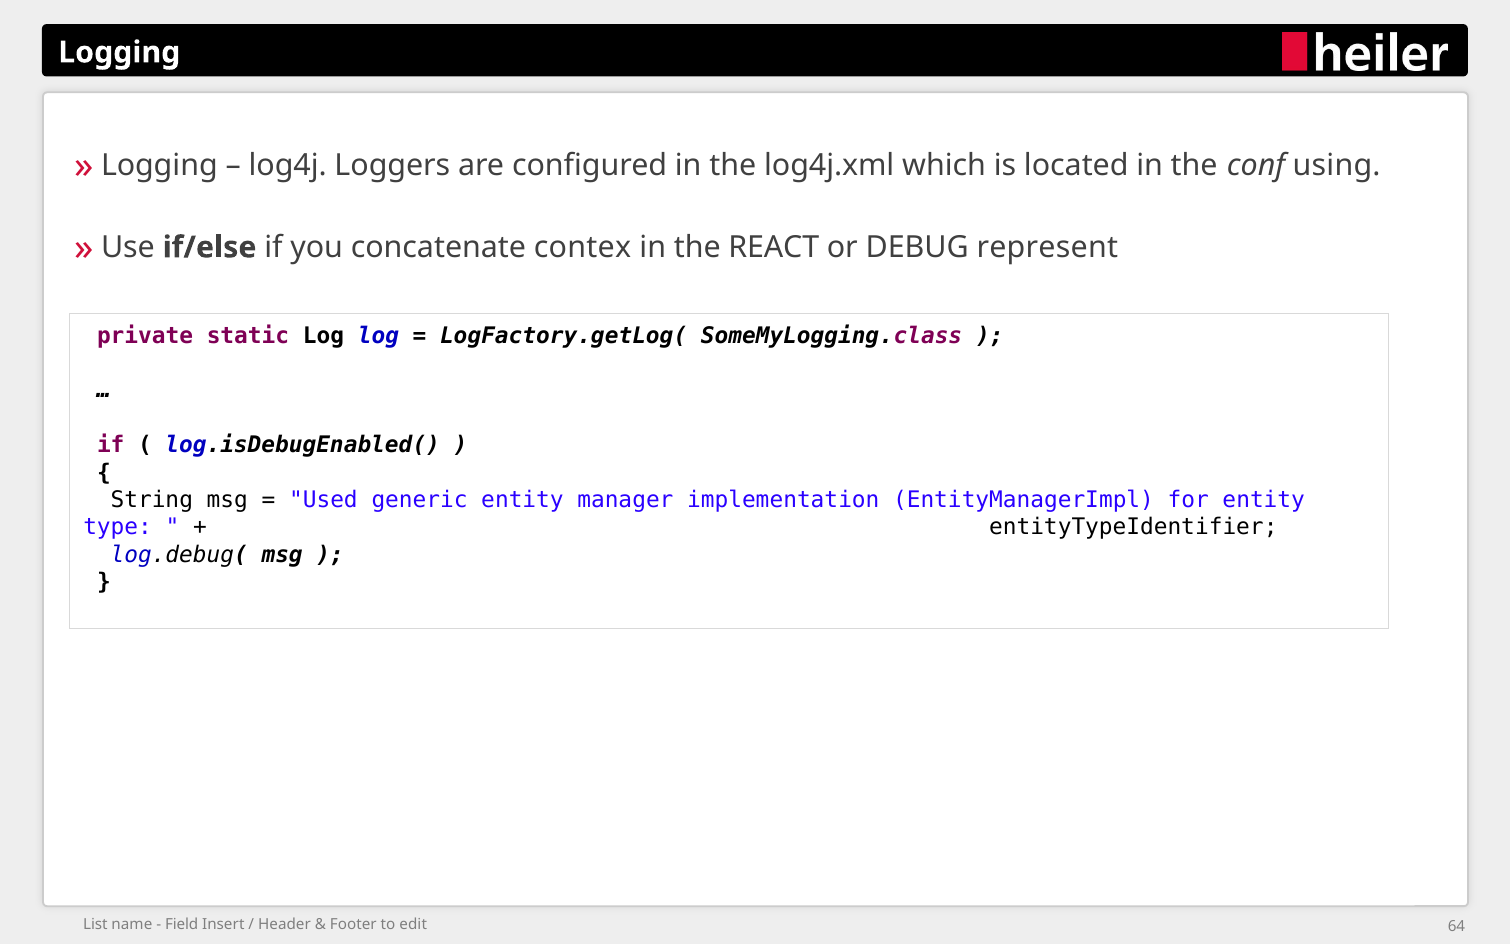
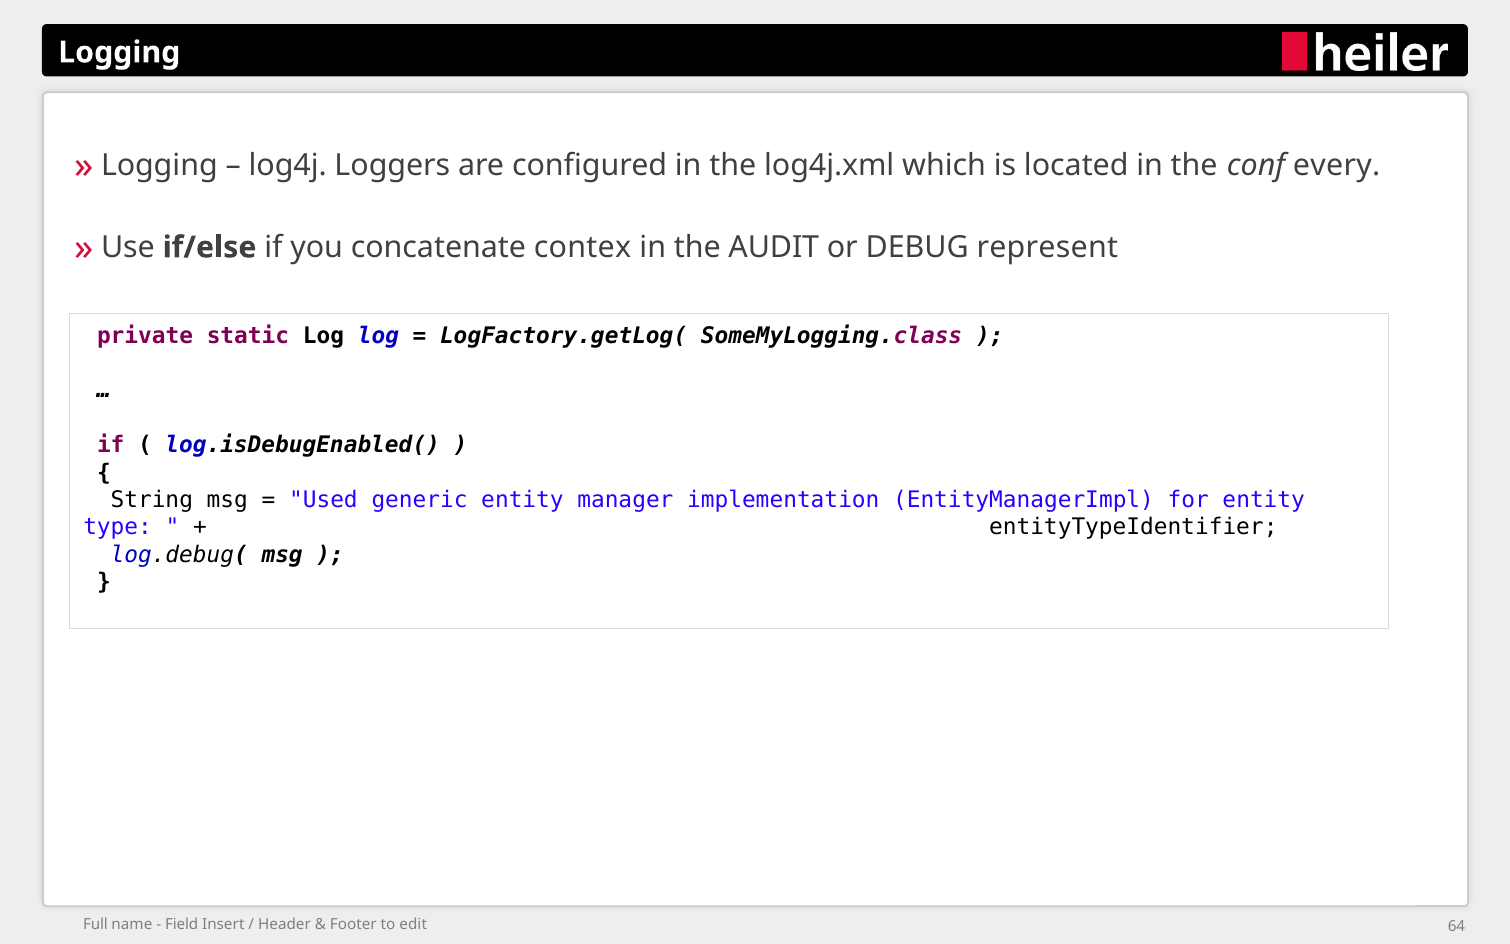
using: using -> every
REACT: REACT -> AUDIT
List: List -> Full
